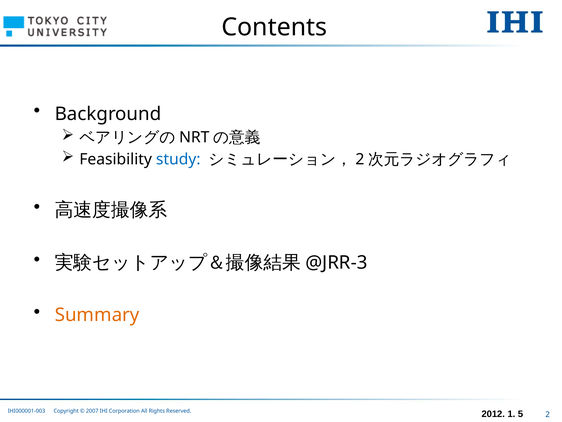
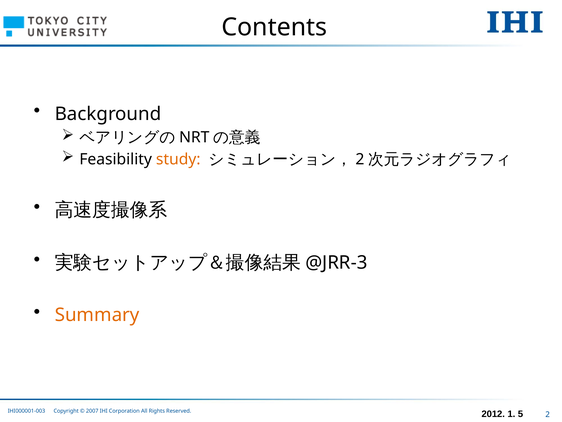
study colour: blue -> orange
